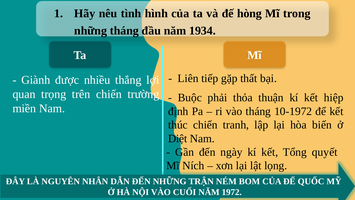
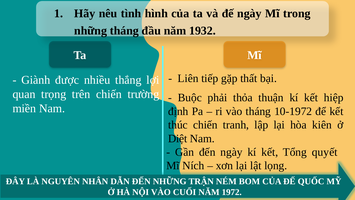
đế hòng: hòng -> ngày
1934: 1934 -> 1932
biến: biến -> kiên
